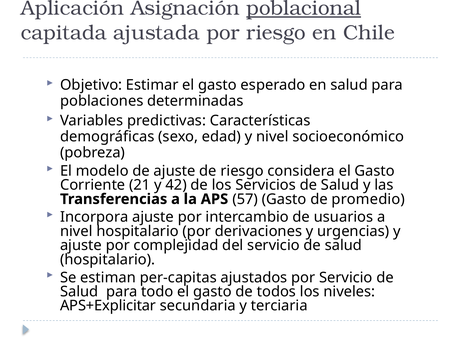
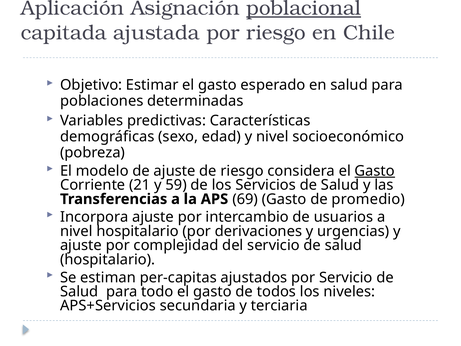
Gasto at (375, 171) underline: none -> present
42: 42 -> 59
57: 57 -> 69
APS+Explicitar: APS+Explicitar -> APS+Servicios
